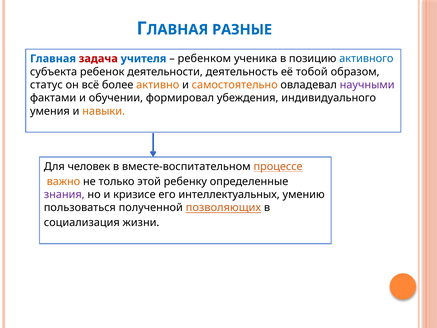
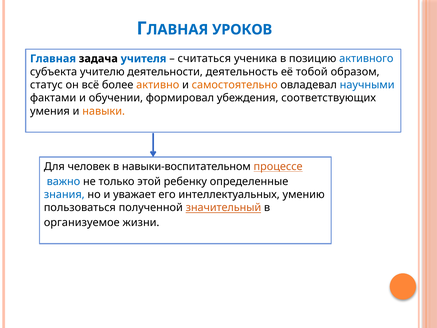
РАЗНЫЕ: РАЗНЫЕ -> УРОКОВ
задача colour: red -> black
ребенком: ребенком -> считаться
ребенок: ребенок -> учителю
научными colour: purple -> blue
индивидуального: индивидуального -> соответствующих
вместе-воспитательном: вместе-воспитательном -> навыки-воспитательном
важно colour: orange -> blue
знания colour: purple -> blue
кризисе: кризисе -> уважает
позволяющих: позволяющих -> значительный
социализация: социализация -> организуемое
